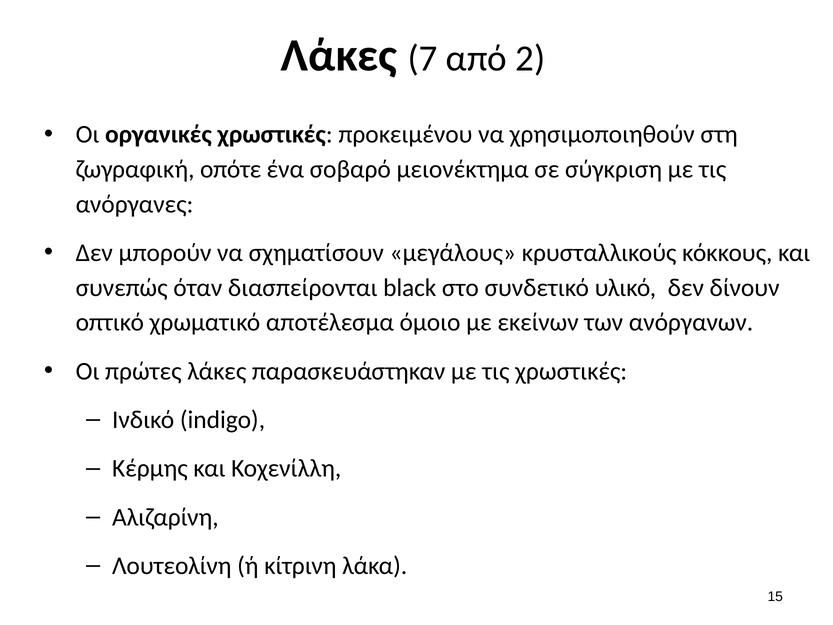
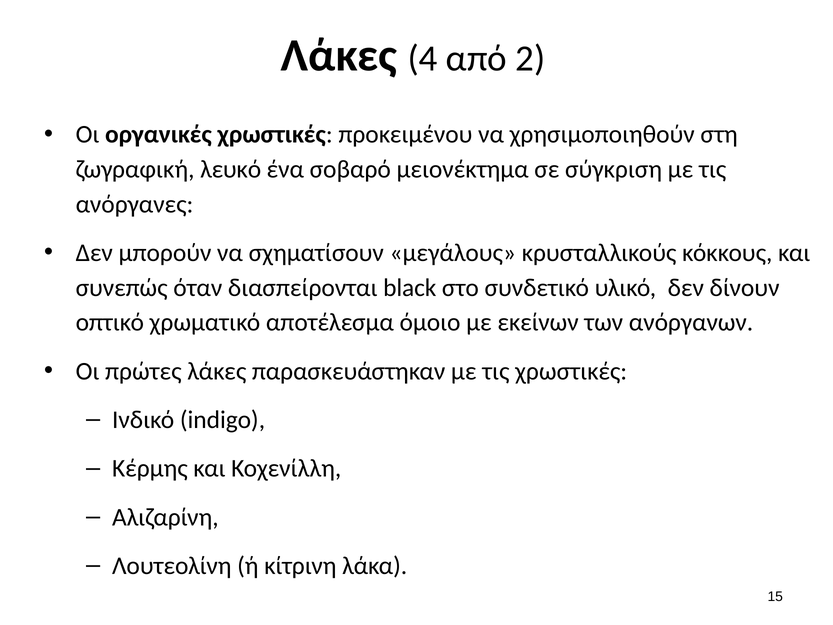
7: 7 -> 4
οπότε: οπότε -> λευκό
